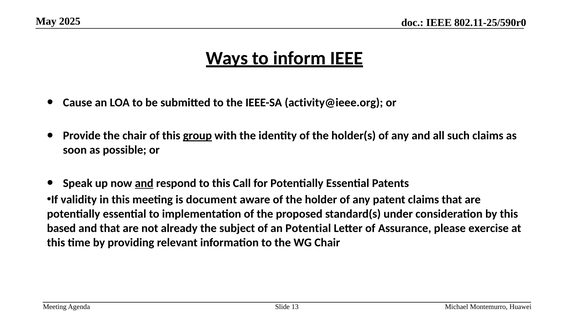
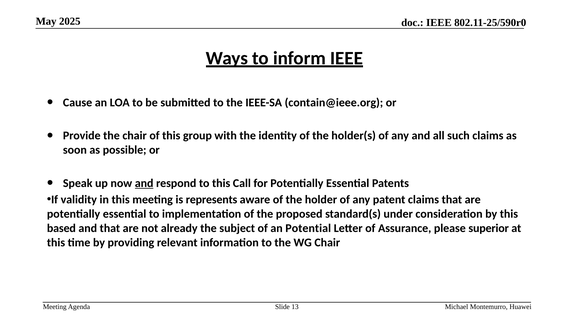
activity@ieee.org: activity@ieee.org -> contain@ieee.org
group underline: present -> none
document: document -> represents
exercise: exercise -> superior
